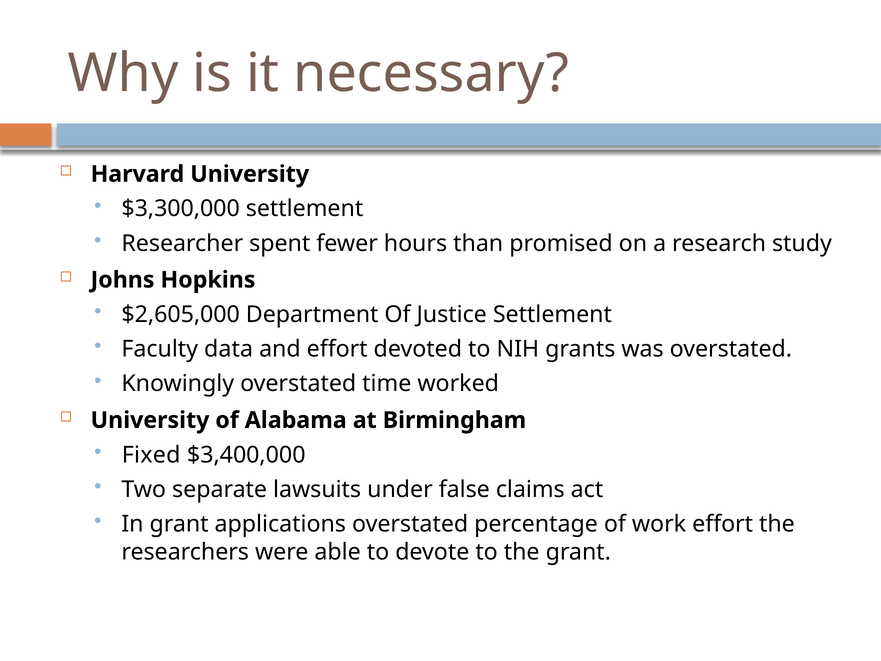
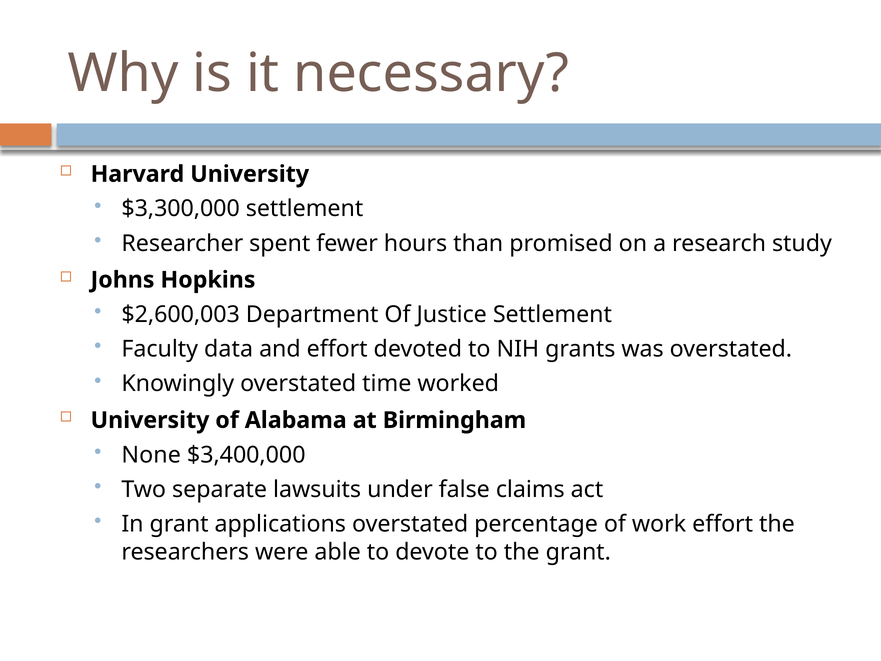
$2,605,000: $2,605,000 -> $2,600,003
Fixed: Fixed -> None
